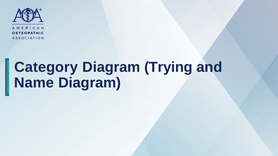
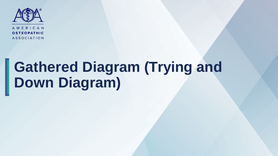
Category: Category -> Gathered
Name: Name -> Down
